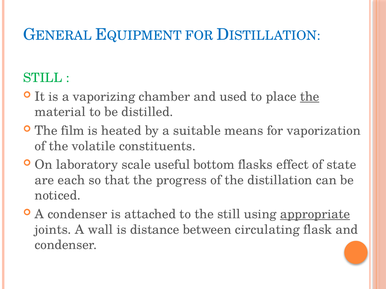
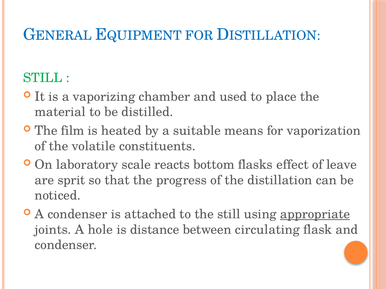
the at (310, 97) underline: present -> none
useful: useful -> reacts
state: state -> leave
each: each -> sprit
wall: wall -> hole
